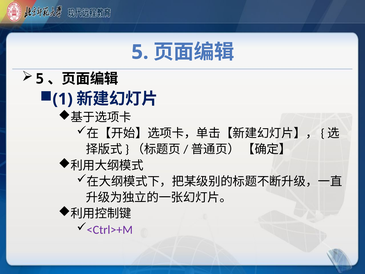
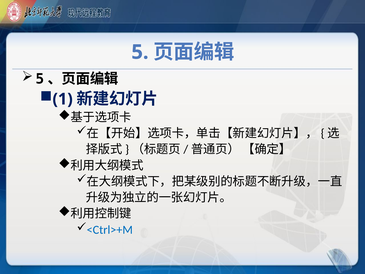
<Ctrl>+M colour: purple -> blue
